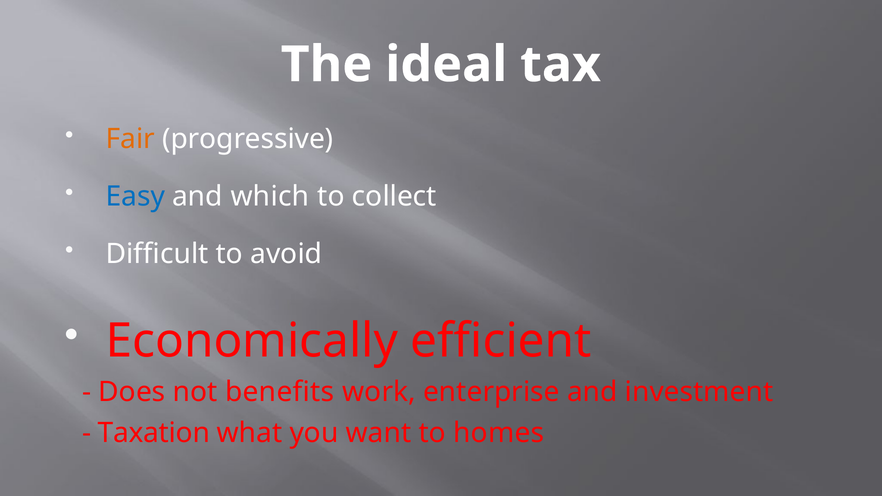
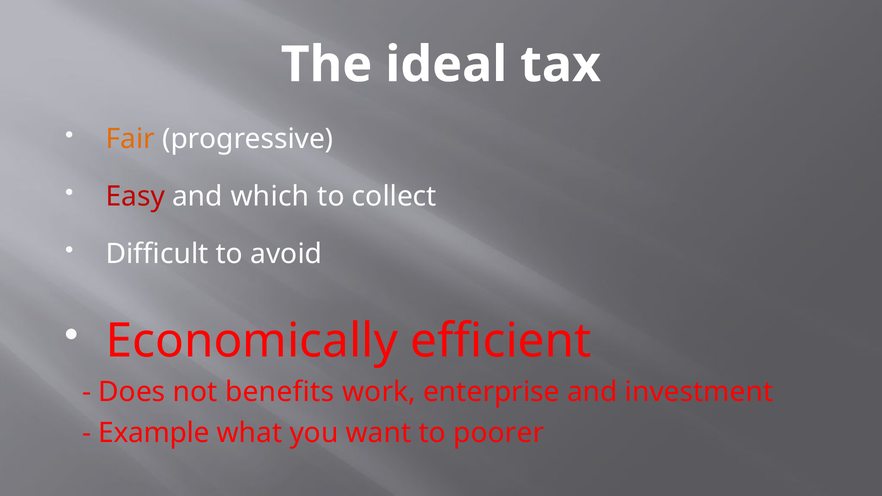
Easy colour: blue -> red
Taxation: Taxation -> Example
homes: homes -> poorer
